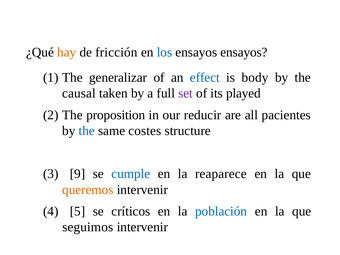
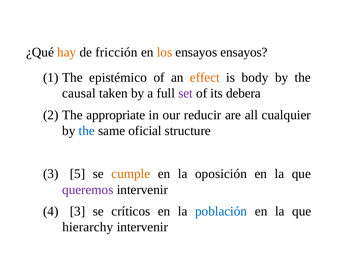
los colour: blue -> orange
generalizar: generalizar -> epistémico
effect colour: blue -> orange
played: played -> debera
proposition: proposition -> appropriate
pacientes: pacientes -> cualquier
costes: costes -> oficial
9: 9 -> 5
cumple colour: blue -> orange
reaparece: reaparece -> oposición
queremos colour: orange -> purple
5 at (78, 211): 5 -> 3
seguimos: seguimos -> hierarchy
